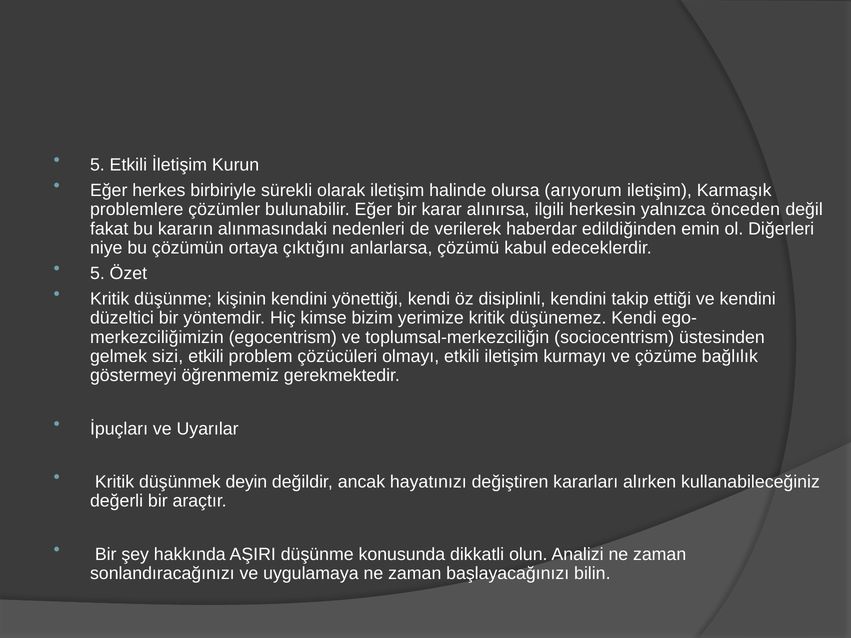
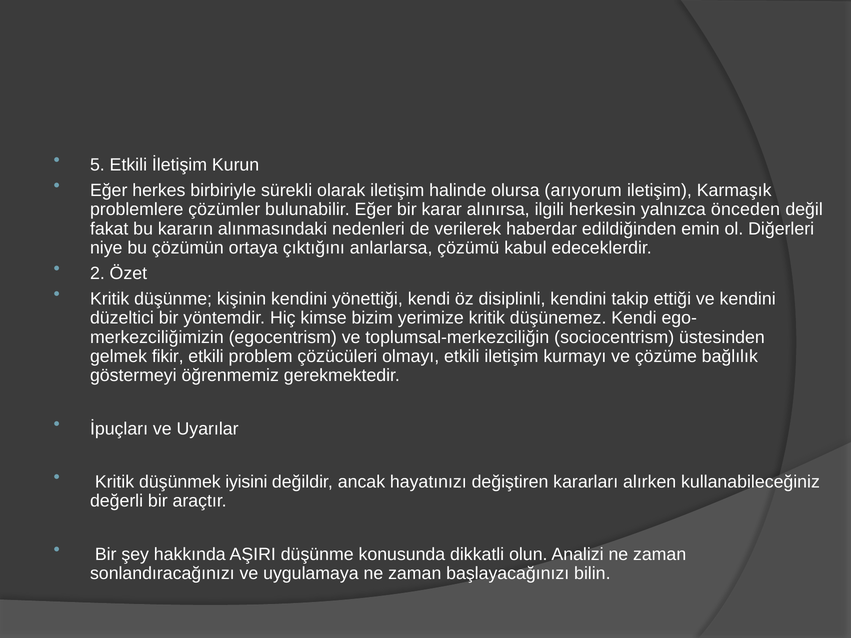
5 at (97, 274): 5 -> 2
sizi: sizi -> fikir
deyin: deyin -> iyisini
